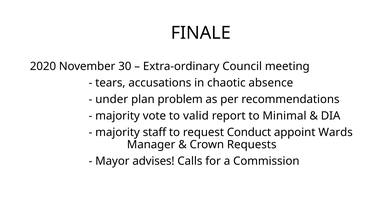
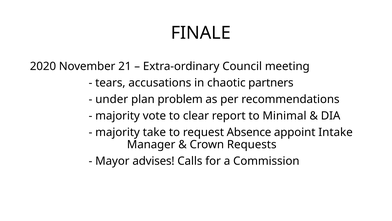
30: 30 -> 21
absence: absence -> partners
valid: valid -> clear
staff: staff -> take
Conduct: Conduct -> Absence
Wards: Wards -> Intake
